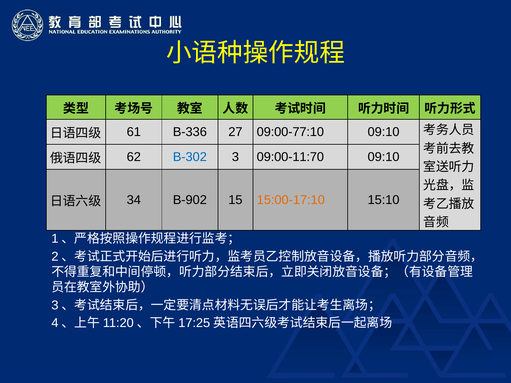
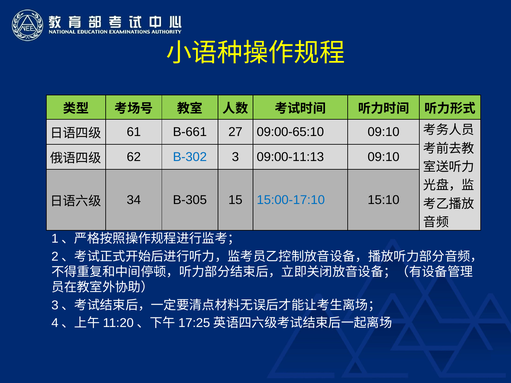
B-336: B-336 -> B-661
09:00-77:10: 09:00-77:10 -> 09:00-65:10
09:00-11:70: 09:00-11:70 -> 09:00-11:13
B-902: B-902 -> B-305
15:00-17:10 colour: orange -> blue
